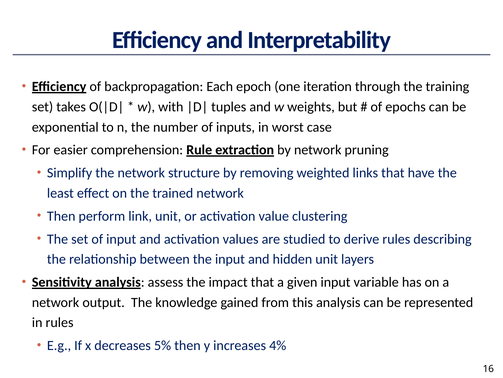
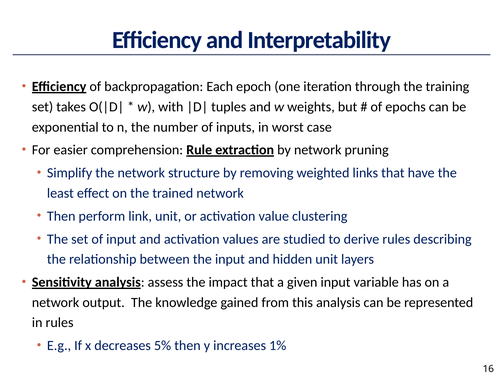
4%: 4% -> 1%
